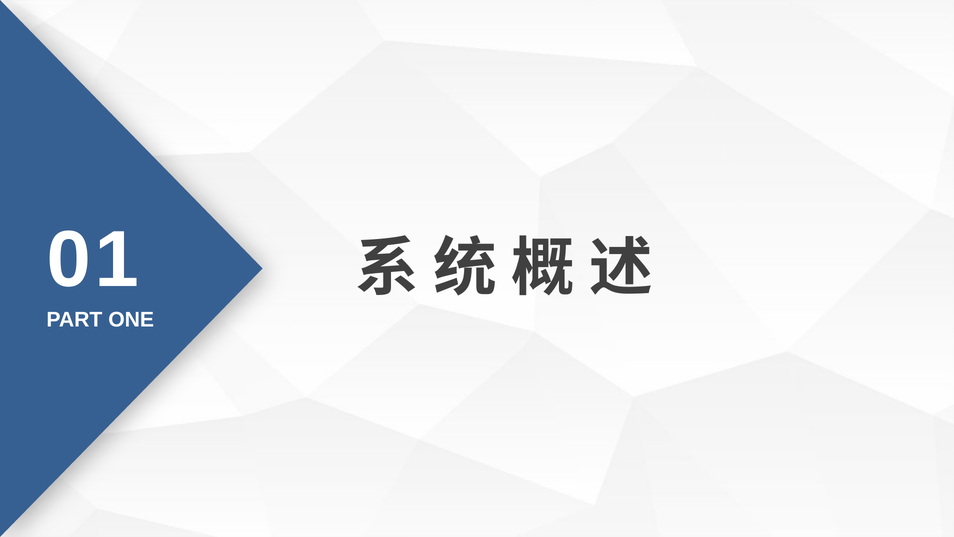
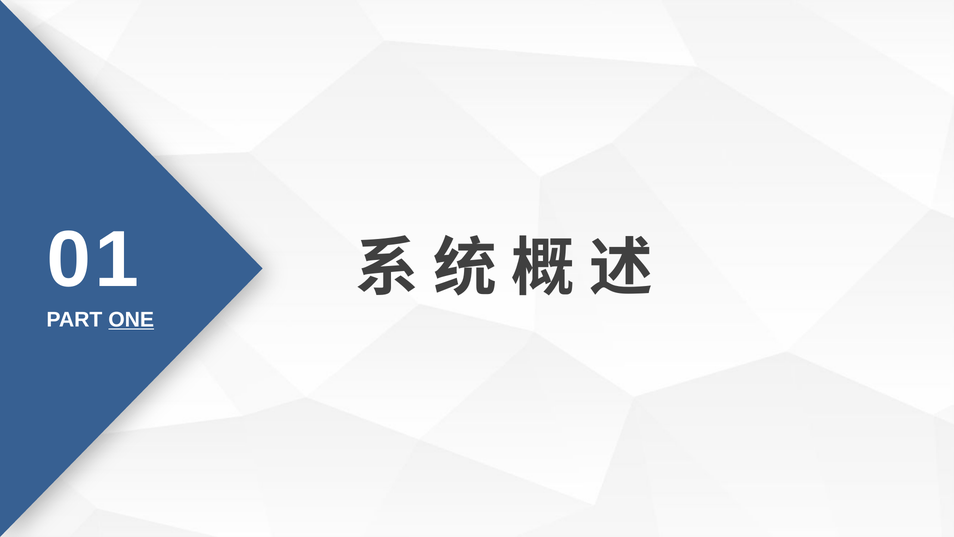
ONE underline: none -> present
